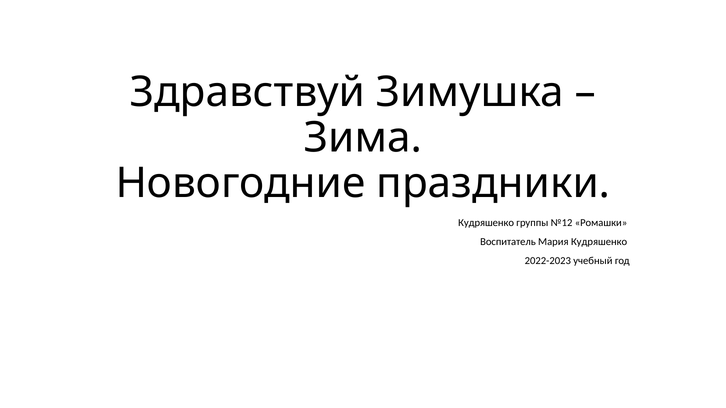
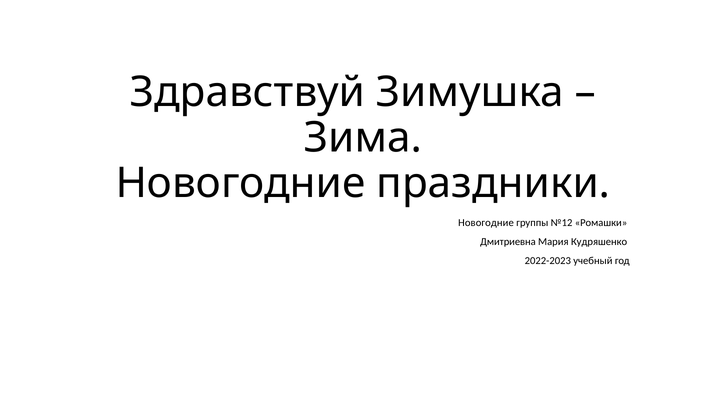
Кудряшенко at (486, 223): Кудряшенко -> Новогодние
Воспитатель: Воспитатель -> Дмитриевна
